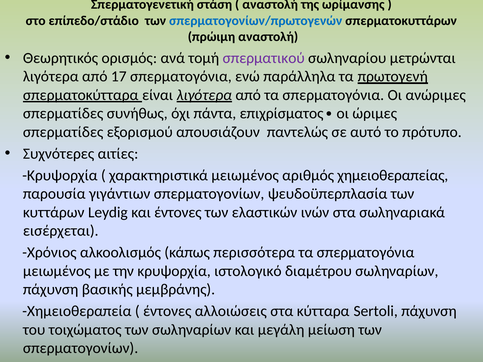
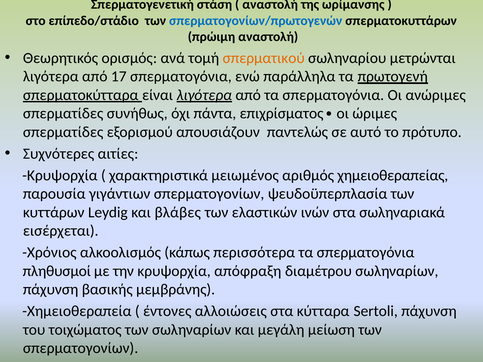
σπερματικού colour: purple -> orange
και έντονες: έντονες -> βλάβες
μειωμένος at (57, 271): μειωμένος -> πληθυσμοί
ιστολογικό: ιστολογικό -> απόφραξη
